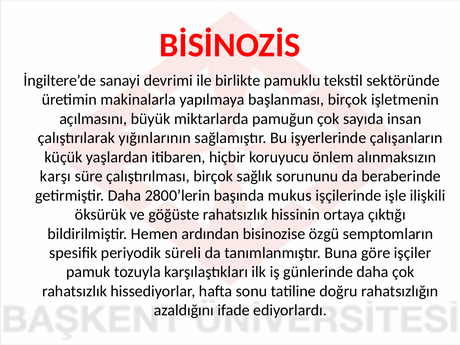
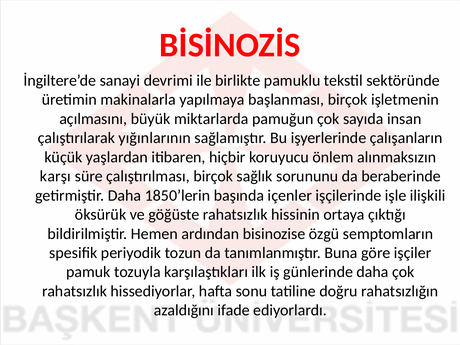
2800’lerin: 2800’lerin -> 1850’lerin
mukus: mukus -> içenler
süreli: süreli -> tozun
